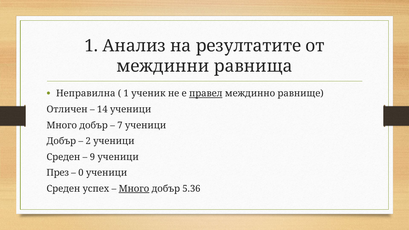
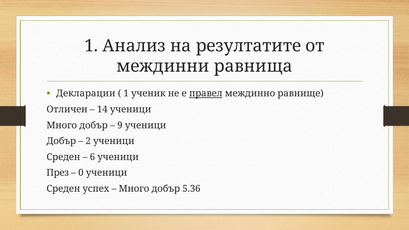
Неправилна: Неправилна -> Декларации
7: 7 -> 9
9: 9 -> 6
Много at (134, 189) underline: present -> none
